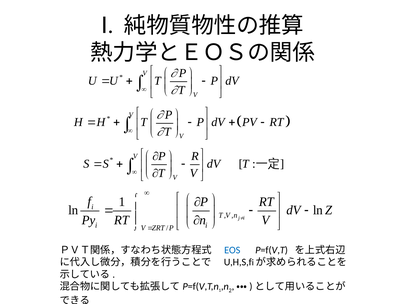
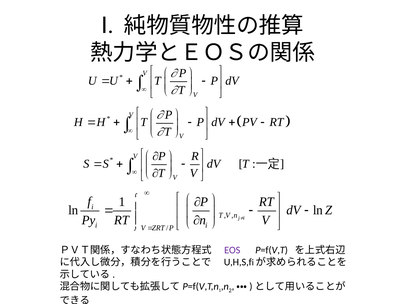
EOS colour: blue -> purple
